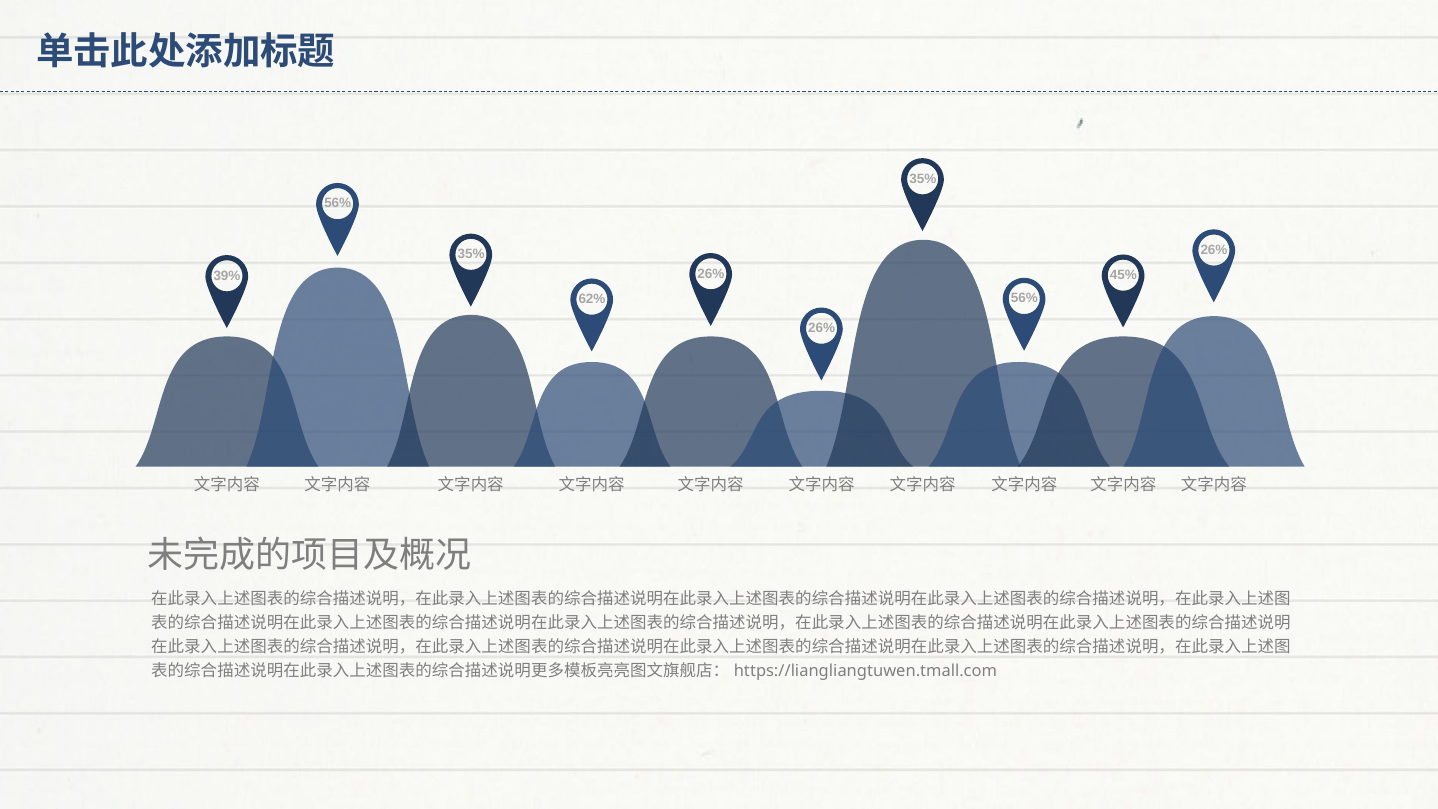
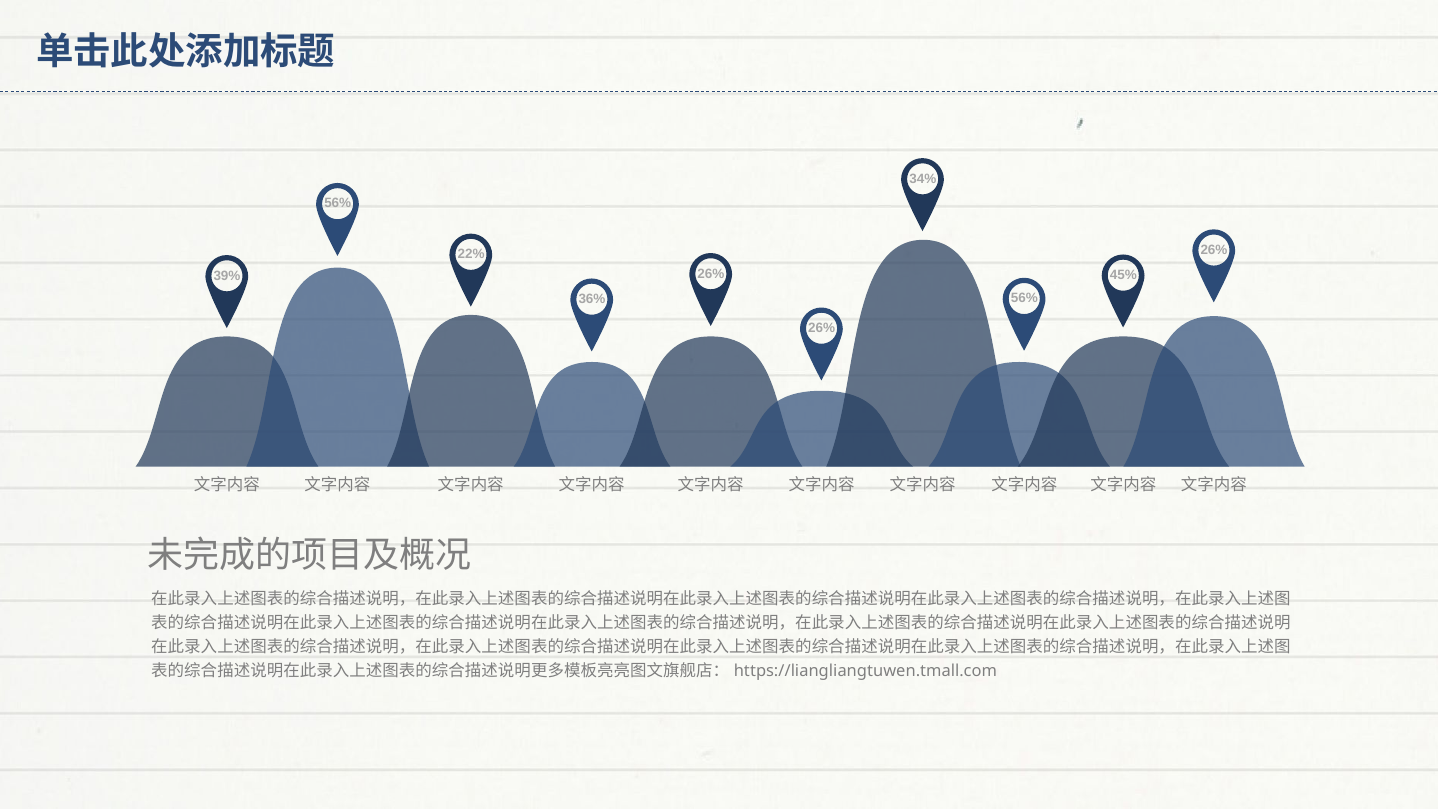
35% at (923, 179): 35% -> 34%
35% at (471, 254): 35% -> 22%
62%: 62% -> 36%
